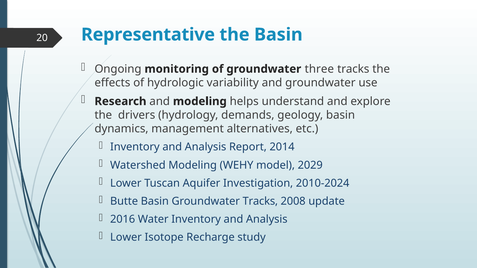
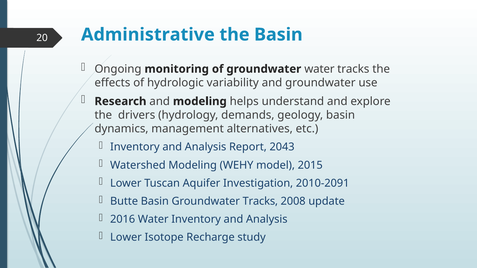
Representative: Representative -> Administrative
groundwater three: three -> water
2014: 2014 -> 2043
2029: 2029 -> 2015
2010-2024: 2010-2024 -> 2010-2091
